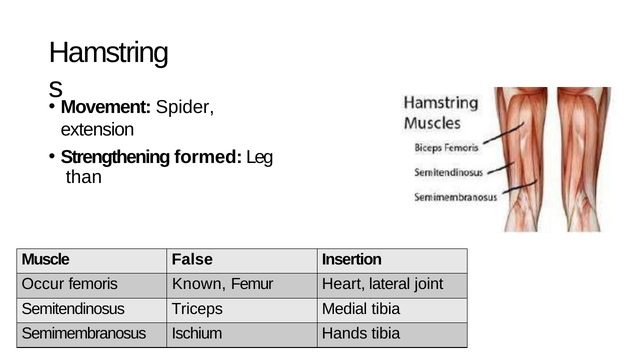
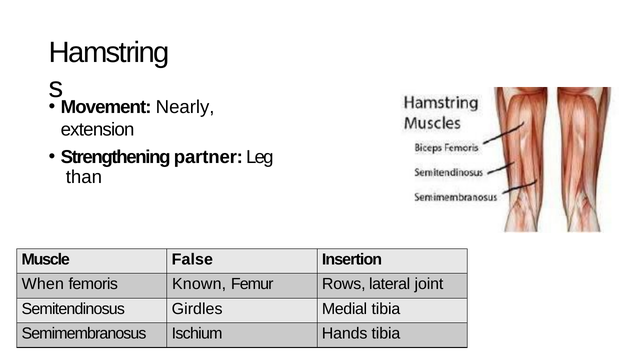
Spider: Spider -> Nearly
formed: formed -> partner
Occur: Occur -> When
Heart: Heart -> Rows
Triceps: Triceps -> Girdles
